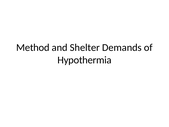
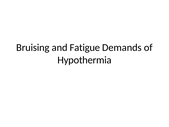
Method: Method -> Bruising
Shelter: Shelter -> Fatigue
